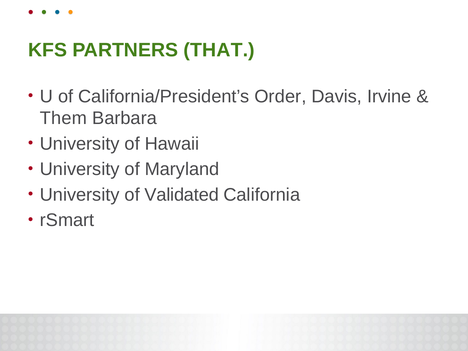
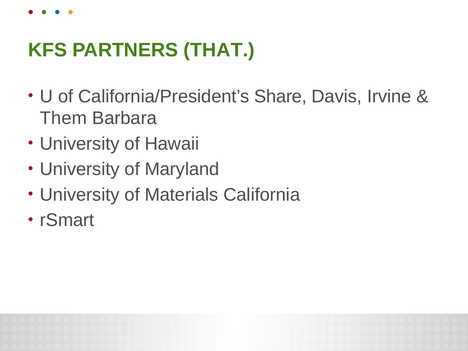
Order: Order -> Share
Validated: Validated -> Materials
